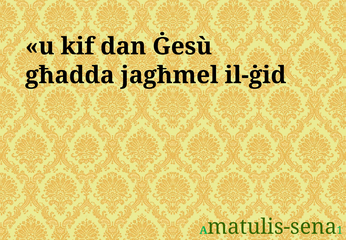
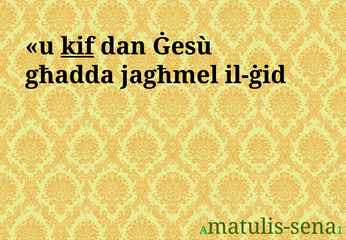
kif underline: none -> present
